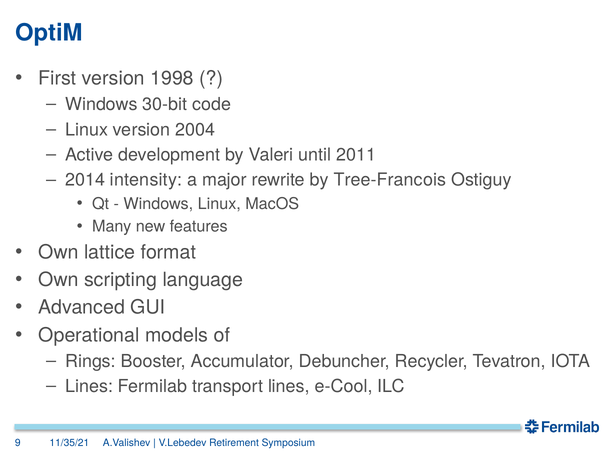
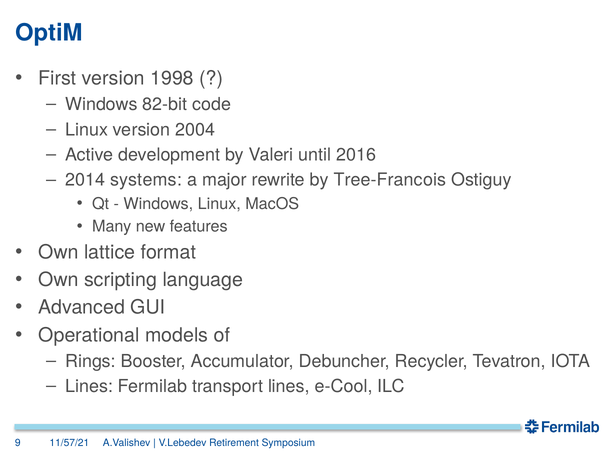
30-bit: 30-bit -> 82-bit
2011: 2011 -> 2016
intensity: intensity -> systems
11/35/21: 11/35/21 -> 11/57/21
